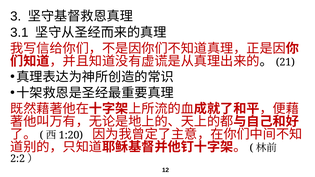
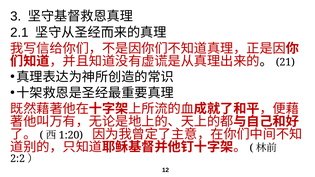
3.1: 3.1 -> 2.1
